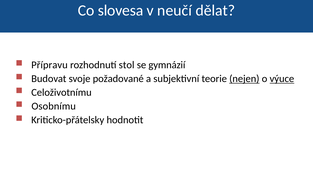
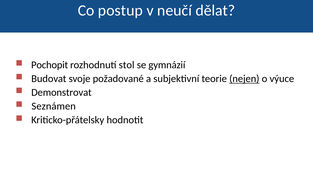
slovesa: slovesa -> postup
Přípravu: Přípravu -> Pochopit
výuce underline: present -> none
Celoživotnímu: Celoživotnímu -> Demonstrovat
Osobnímu: Osobnímu -> Seznámen
